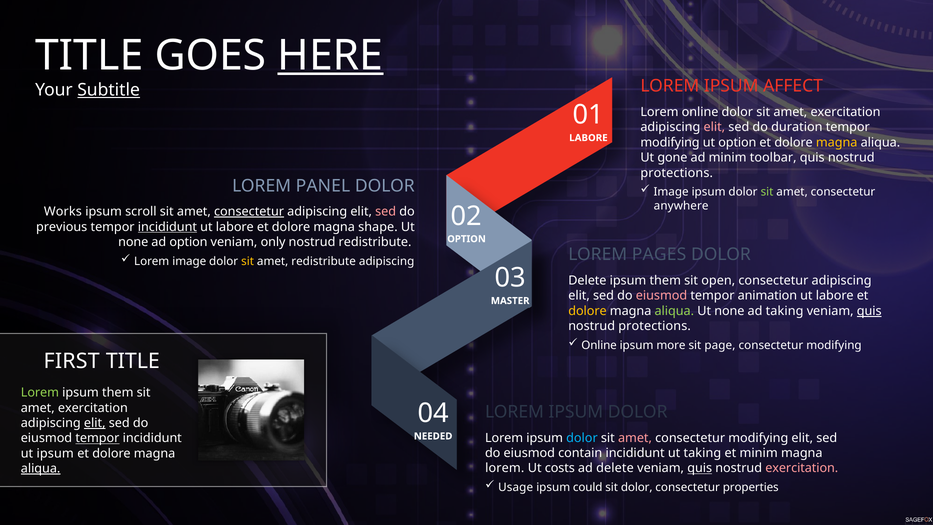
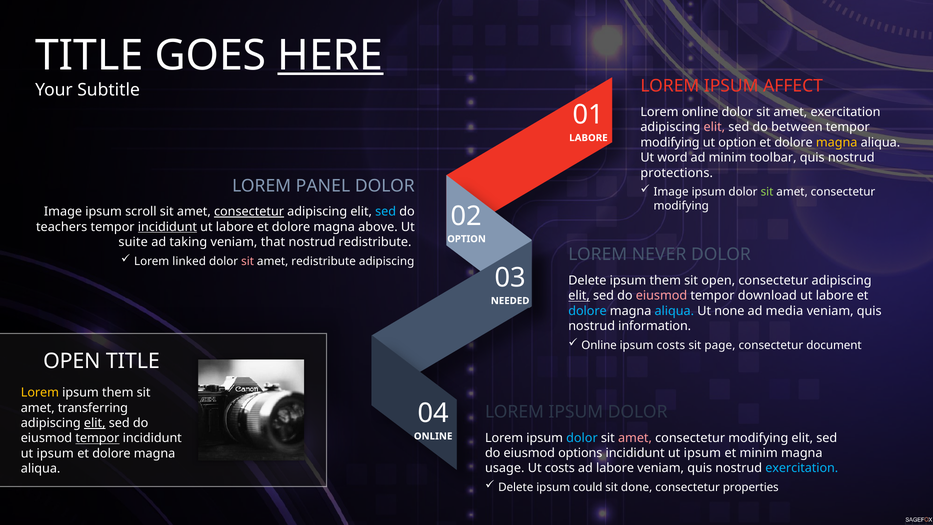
Subtitle underline: present -> none
duration: duration -> between
gone: gone -> word
anywhere at (681, 206): anywhere -> modifying
Works at (63, 212): Works -> Image
sed at (386, 212) colour: pink -> light blue
previous: previous -> teachers
shape: shape -> above
none at (133, 242): none -> suite
ad option: option -> taking
only: only -> that
PAGES: PAGES -> NEVER
Lorem image: image -> linked
sit at (248, 261) colour: yellow -> pink
elit at (579, 296) underline: none -> present
animation: animation -> download
MASTER: MASTER -> NEEDED
dolore at (587, 311) colour: yellow -> light blue
aliqua at (674, 311) colour: light green -> light blue
ad taking: taking -> media
quis at (869, 311) underline: present -> none
protections at (655, 326): protections -> information
ipsum more: more -> costs
modifying at (834, 345): modifying -> document
FIRST at (72, 361): FIRST -> OPEN
Lorem at (40, 393) colour: light green -> yellow
exercitation at (93, 408): exercitation -> transferring
NEEDED at (433, 436): NEEDED -> ONLINE
contain: contain -> options
taking at (702, 453): taking -> ipsum
lorem at (505, 468): lorem -> usage
ad delete: delete -> labore
quis at (700, 468) underline: present -> none
exercitation at (802, 468) colour: pink -> light blue
aliqua at (41, 468) underline: present -> none
Usage at (516, 487): Usage -> Delete
sit dolor: dolor -> done
